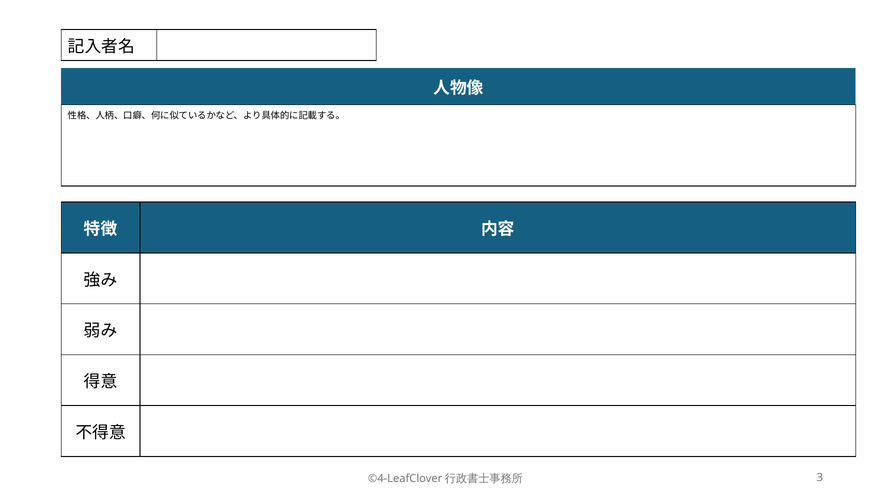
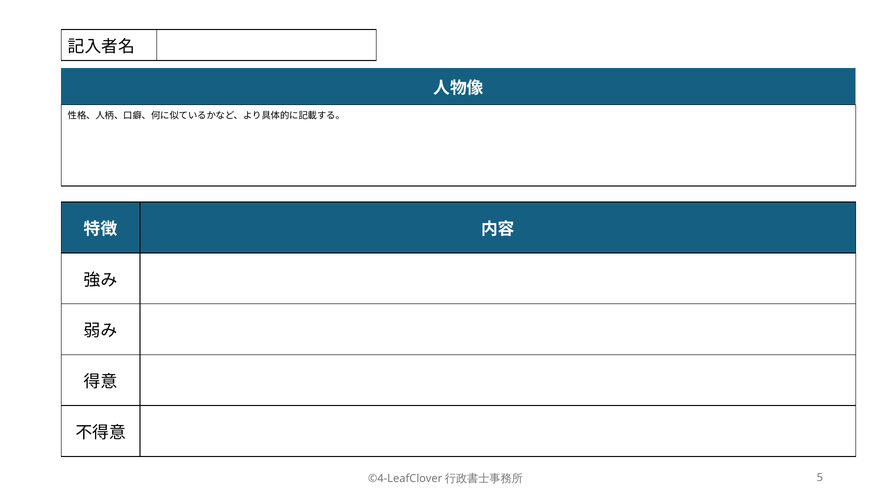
3: 3 -> 5
